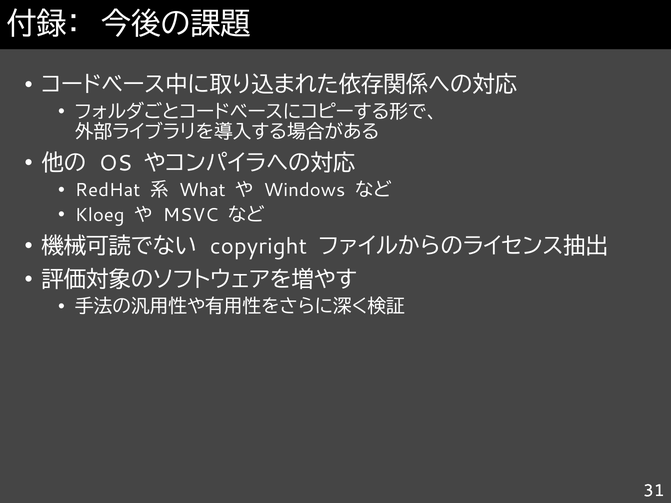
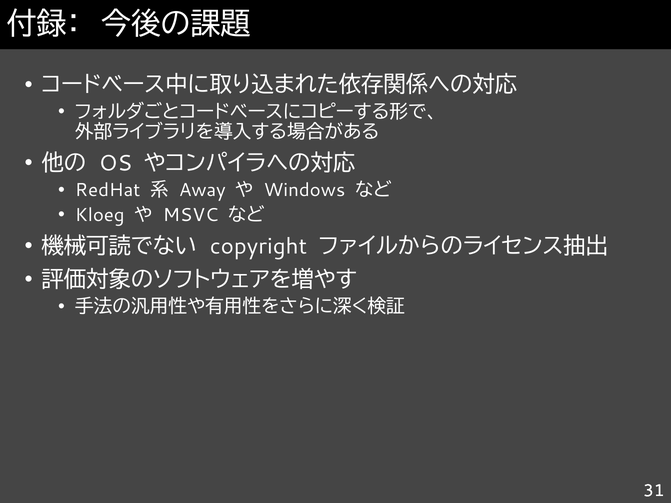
What: What -> Away
